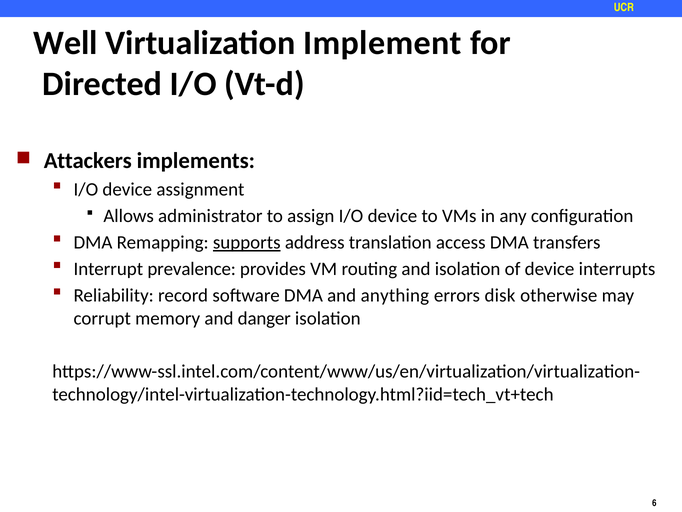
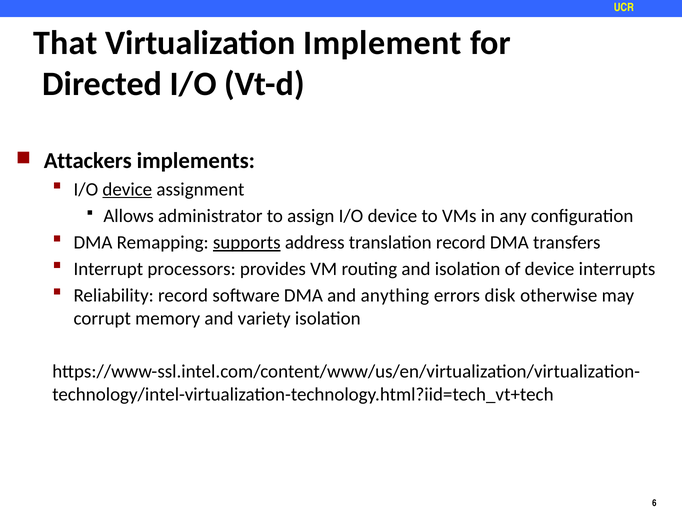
Well: Well -> That
device at (127, 189) underline: none -> present
translation access: access -> record
prevalence: prevalence -> processors
danger: danger -> variety
